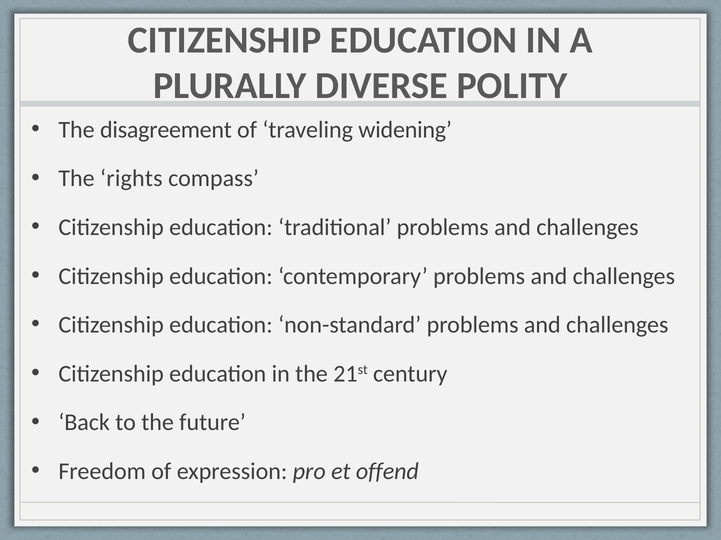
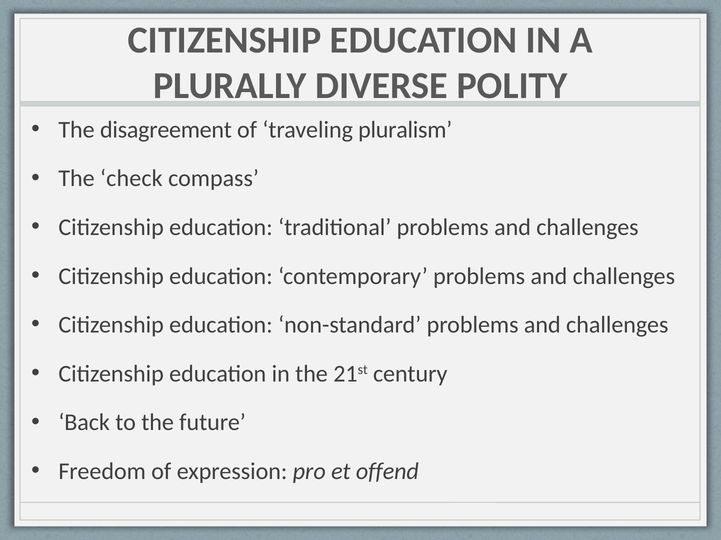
widening: widening -> pluralism
rights: rights -> check
